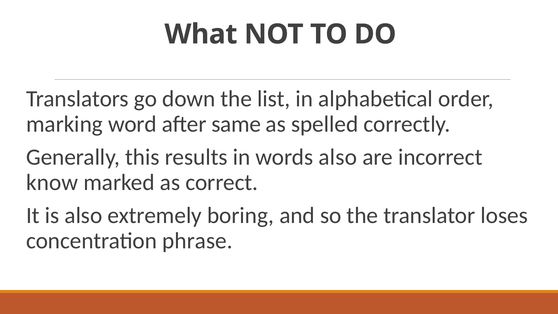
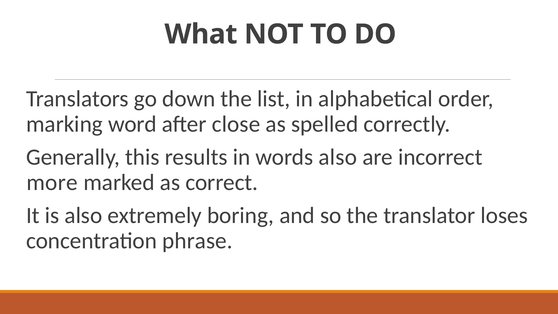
same: same -> close
know: know -> more
